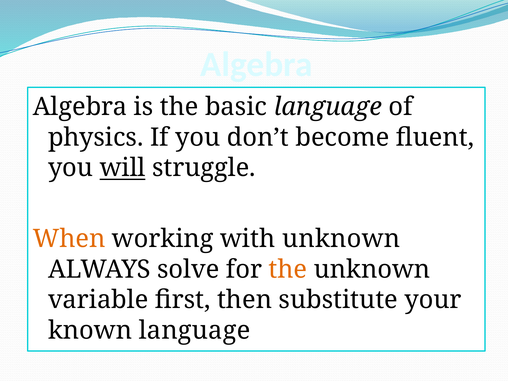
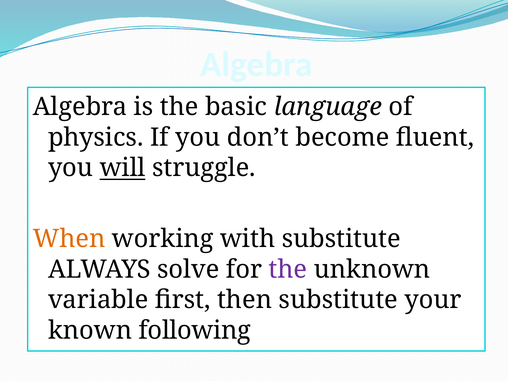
with unknown: unknown -> substitute
the at (288, 269) colour: orange -> purple
known language: language -> following
